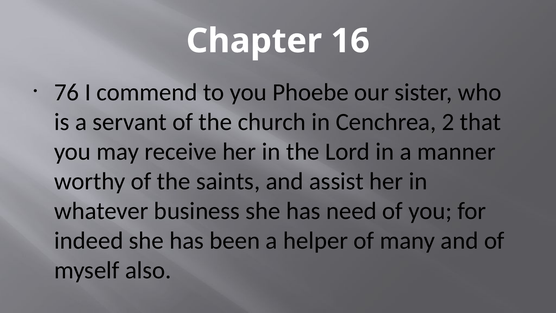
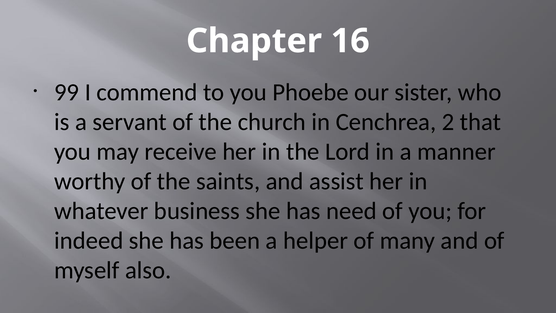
76: 76 -> 99
